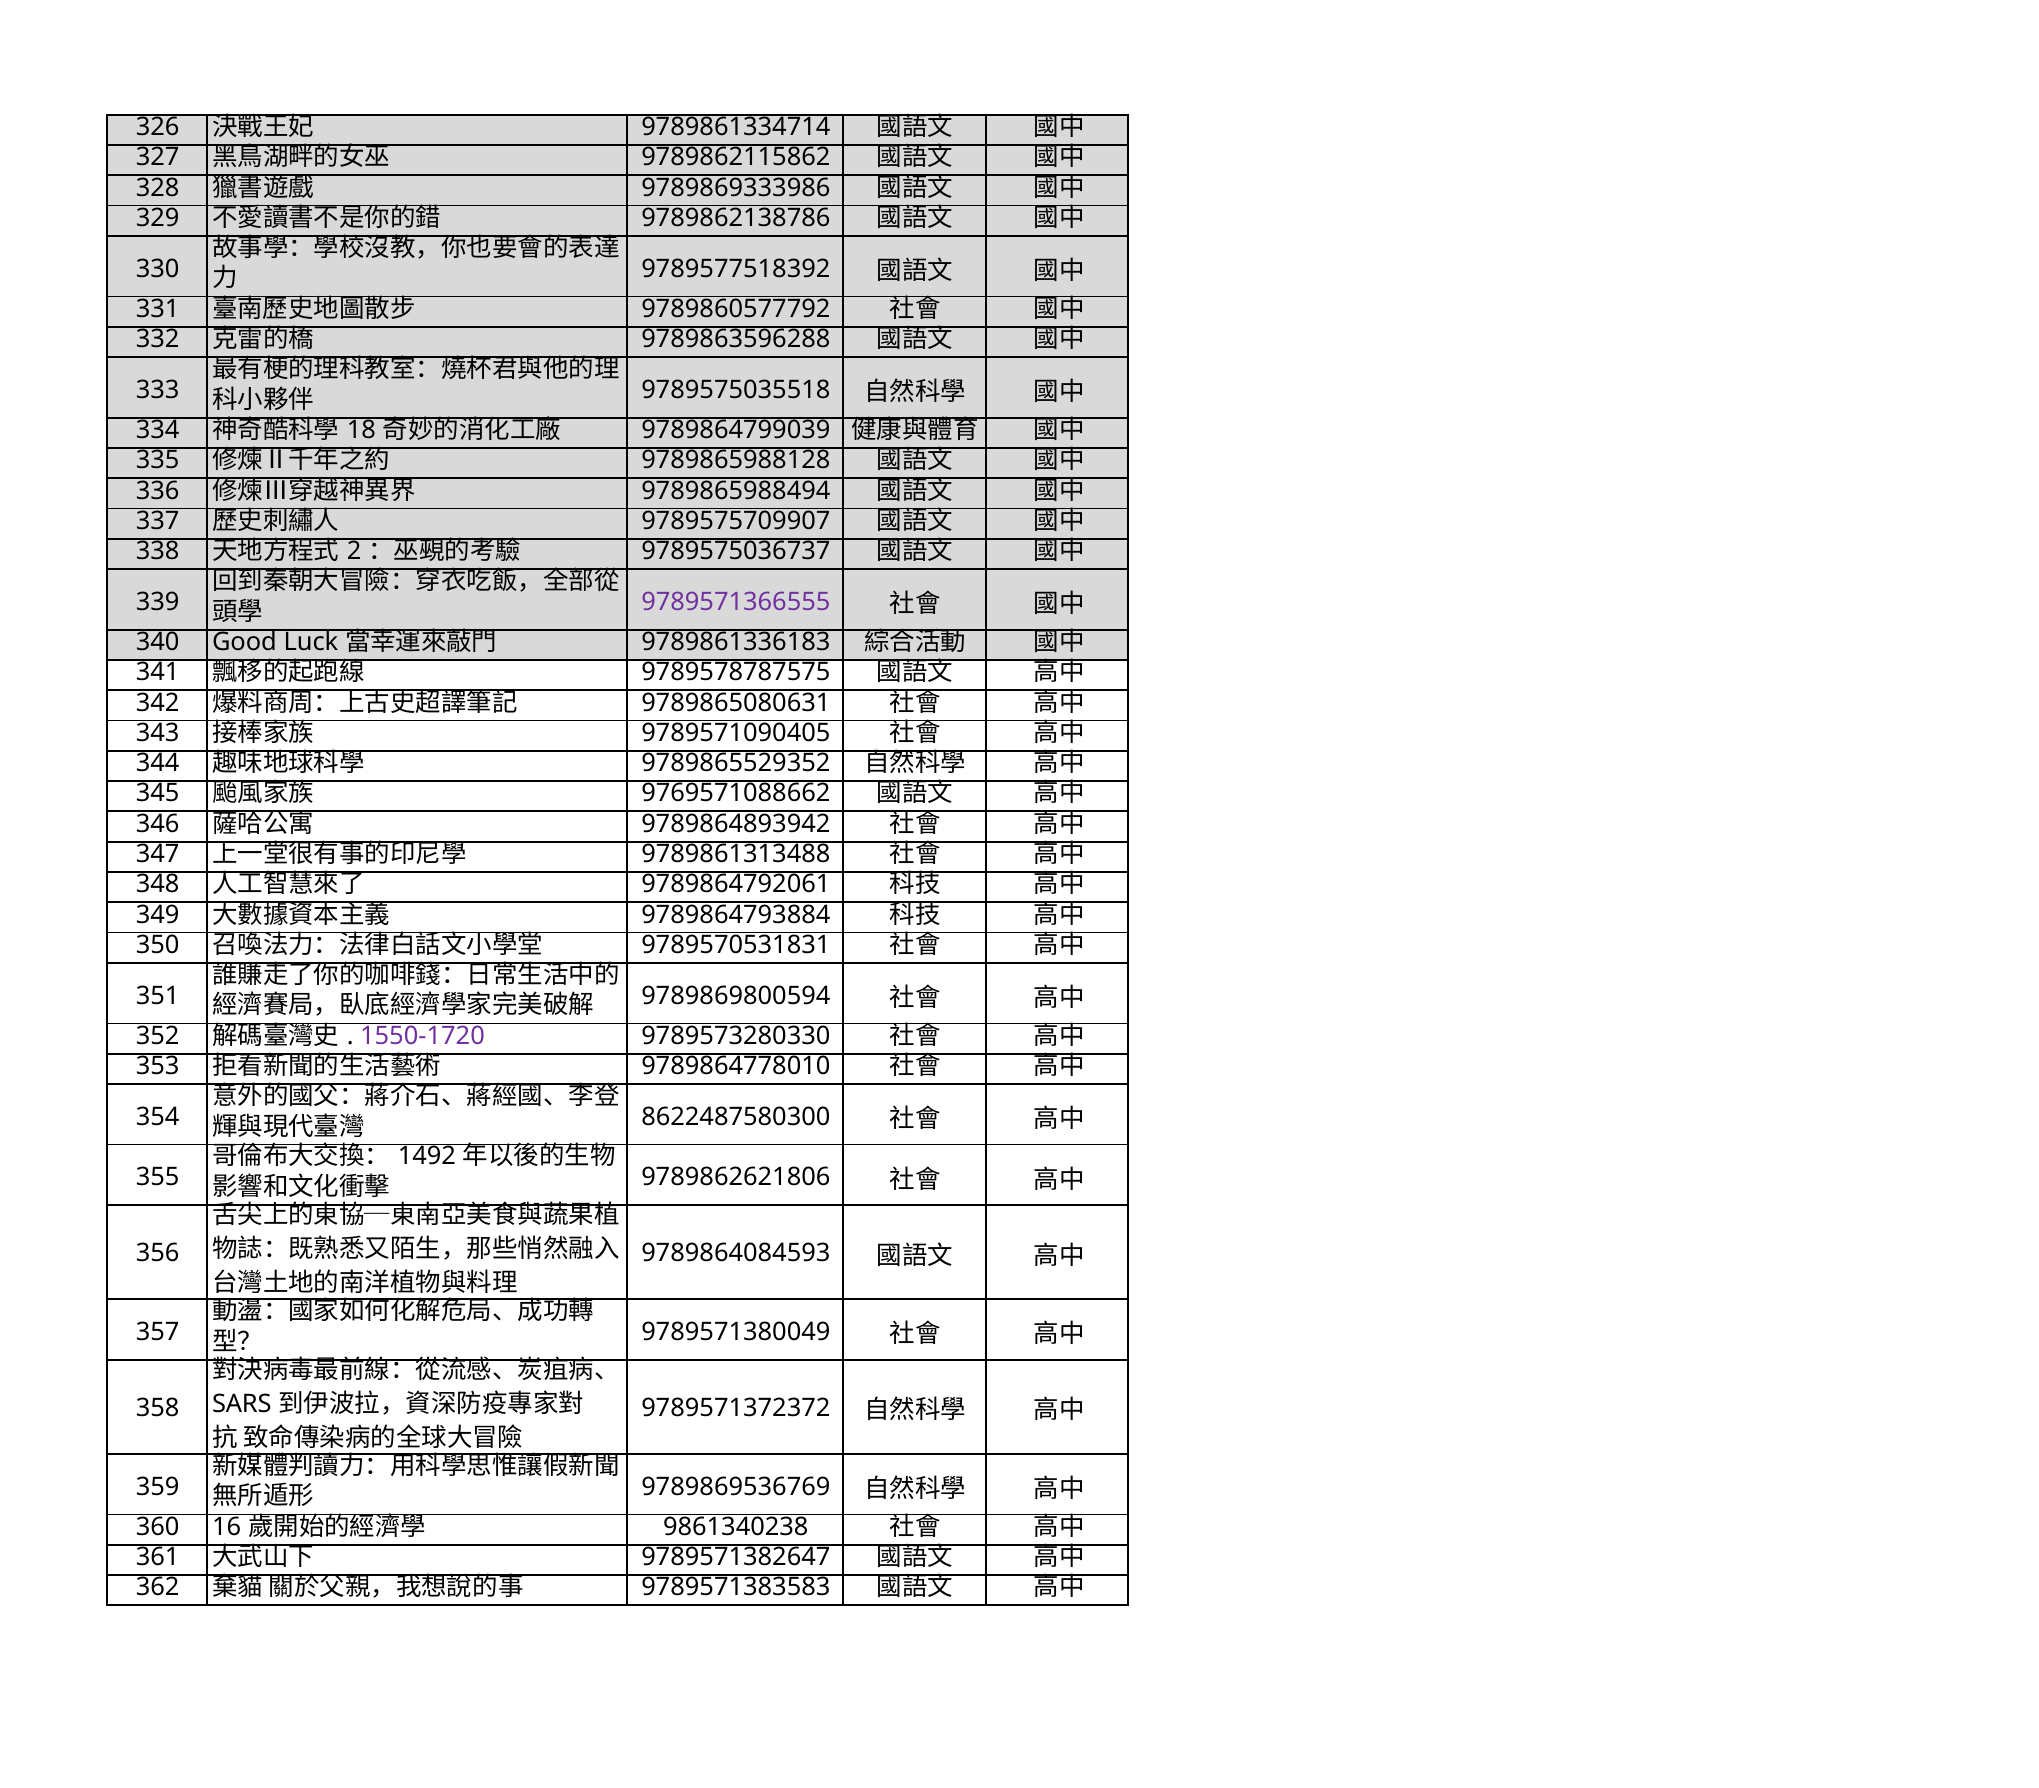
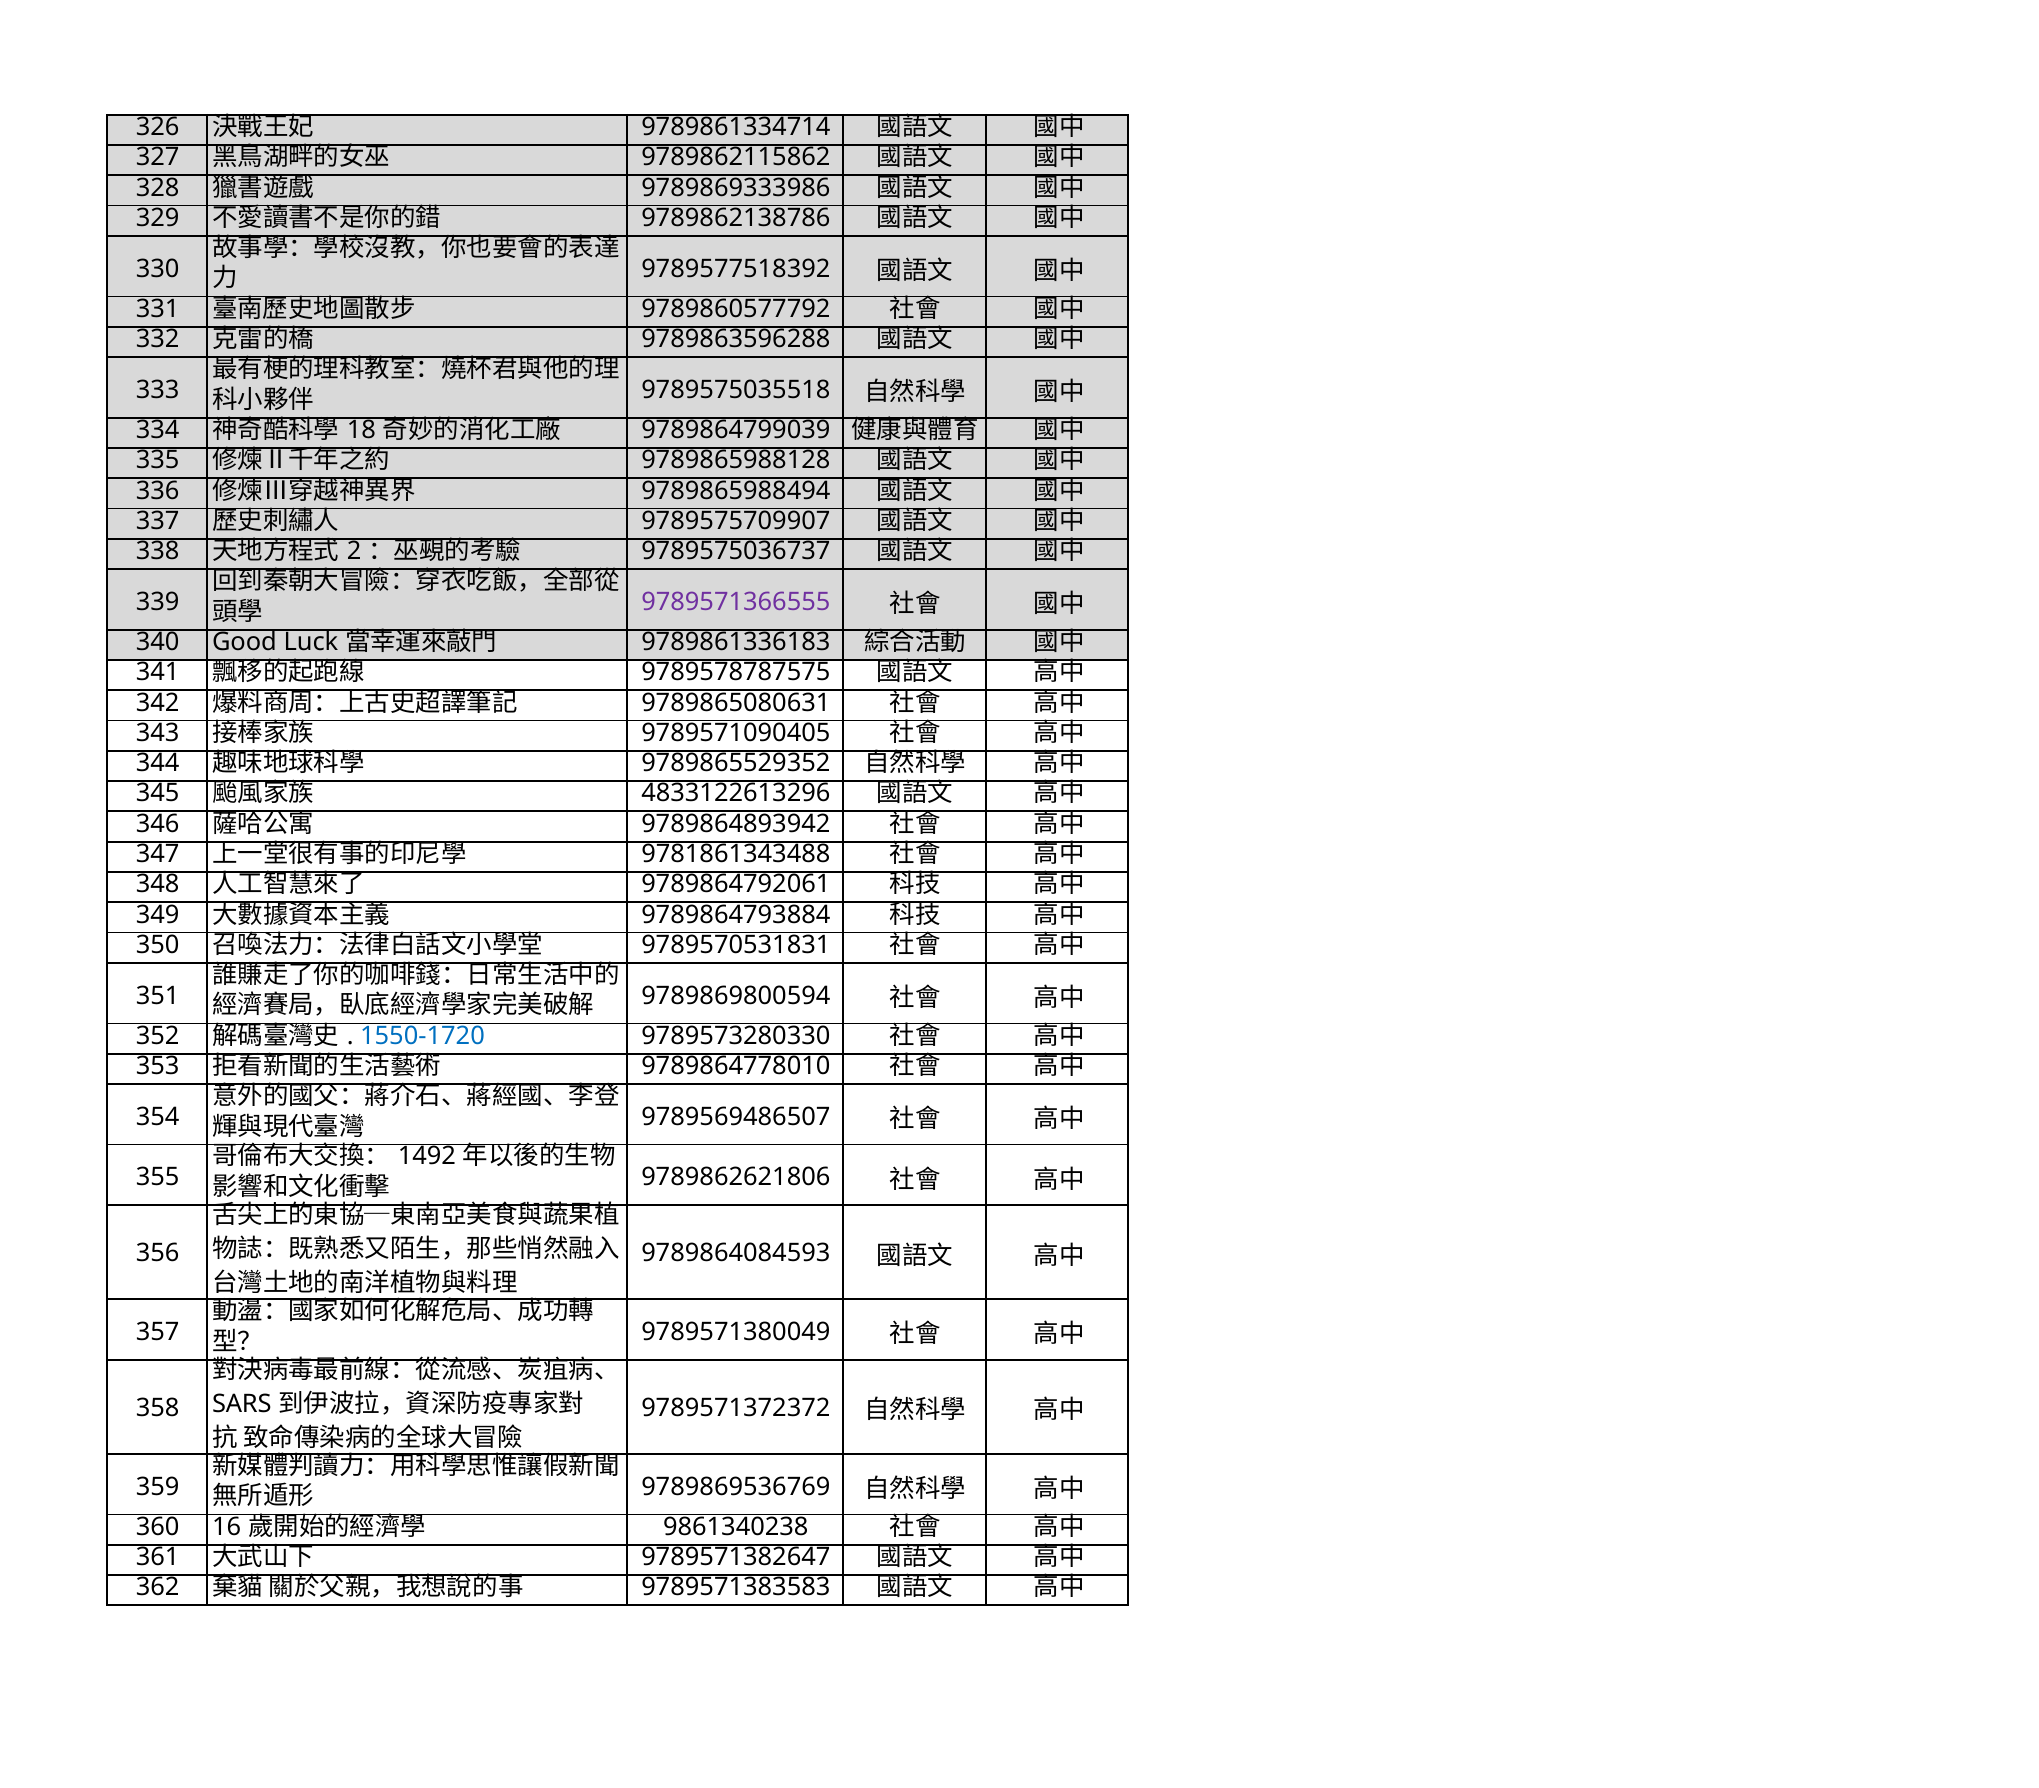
9769571088662: 9769571088662 -> 4833122613296
9789861313488: 9789861313488 -> 9781861343488
1550-1720 colour: purple -> blue
8622487580300: 8622487580300 -> 9789569486507
